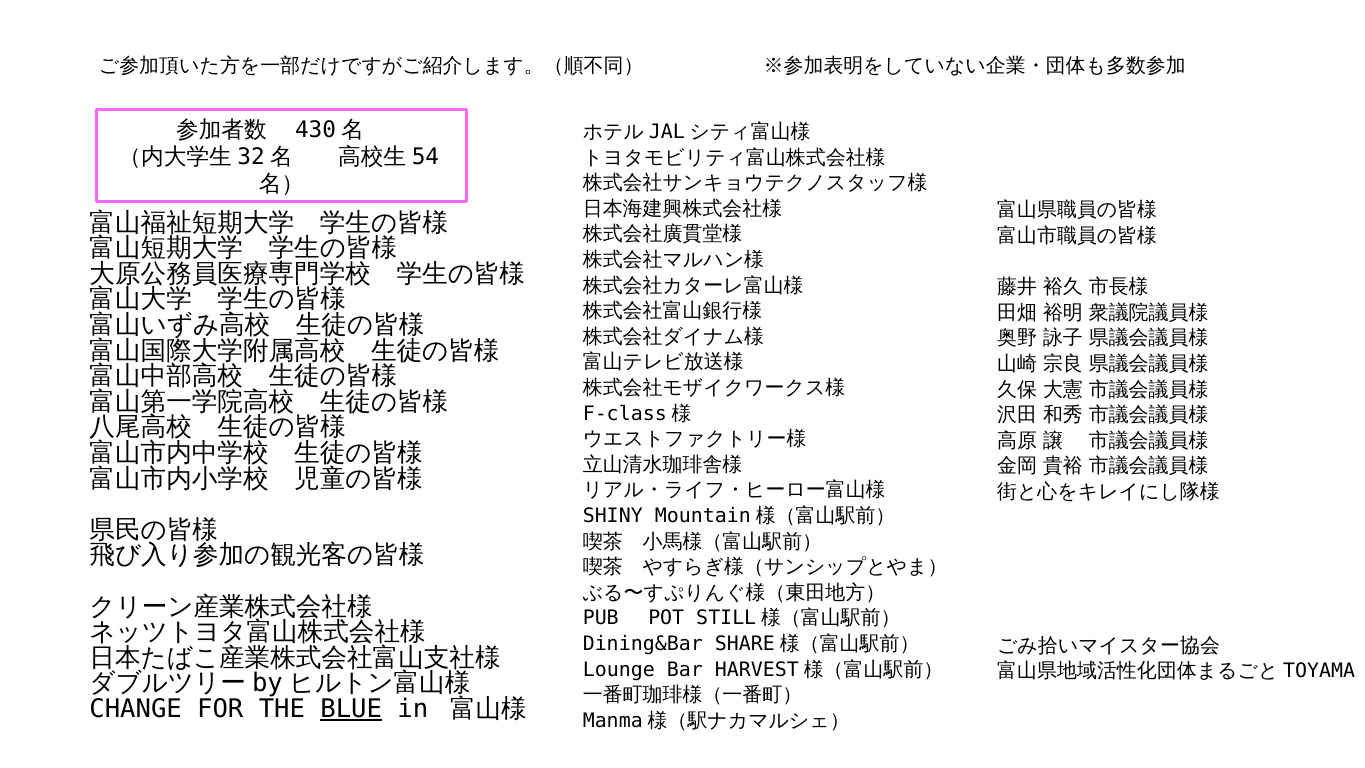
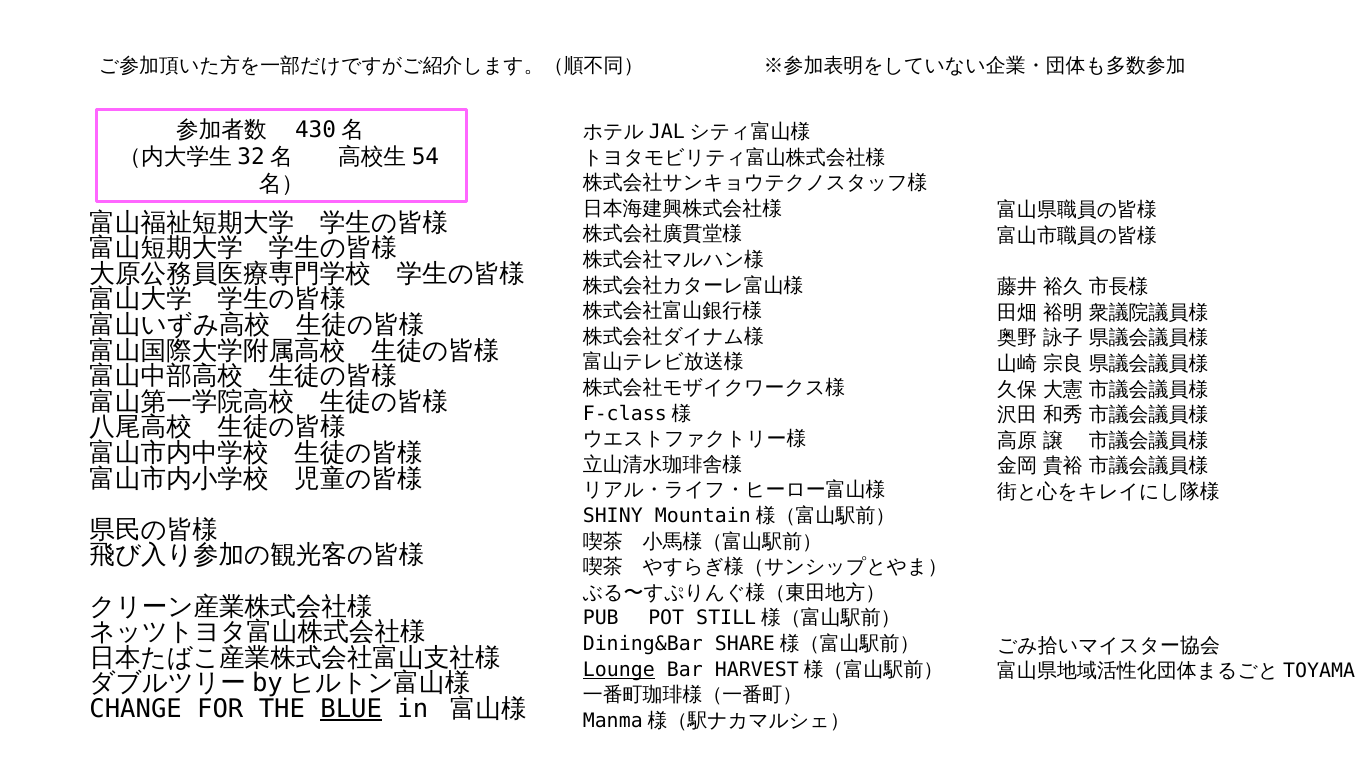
Lounge underline: none -> present
